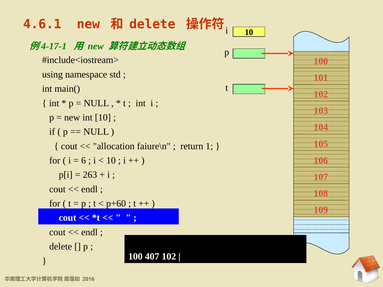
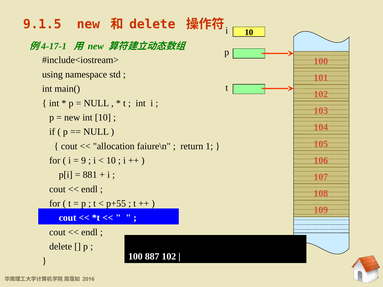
4.6.1: 4.6.1 -> 9.1.5
6: 6 -> 9
263: 263 -> 881
p+60: p+60 -> p+55
407: 407 -> 887
